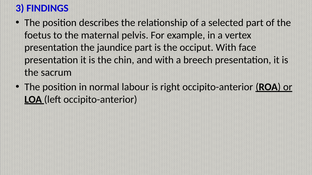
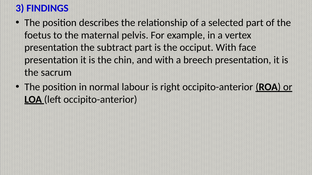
jaundice: jaundice -> subtract
